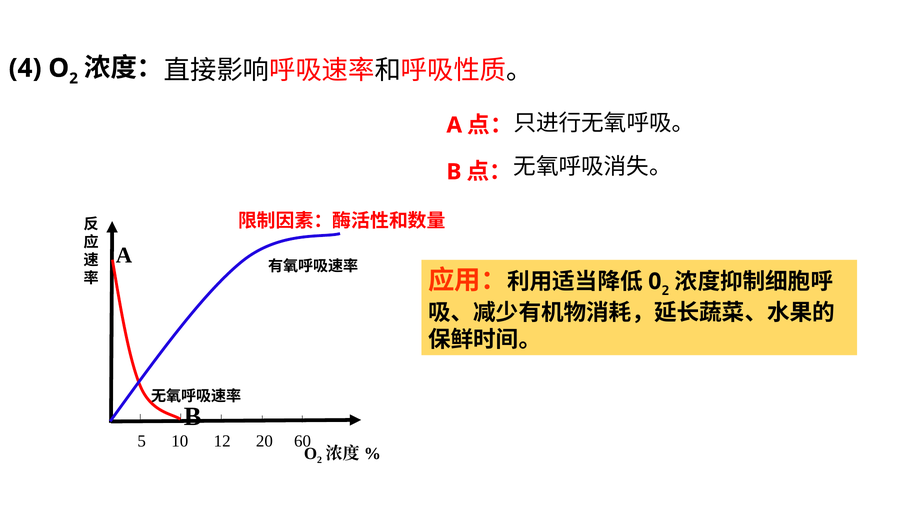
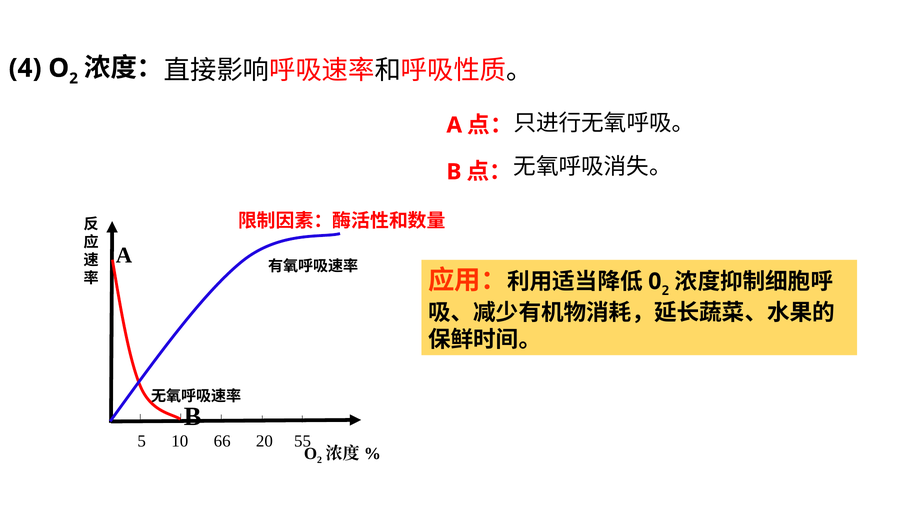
12: 12 -> 66
60: 60 -> 55
